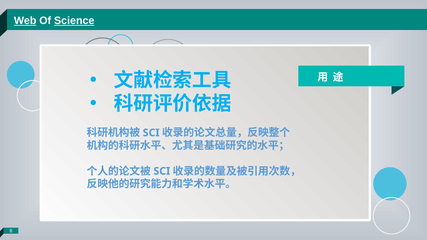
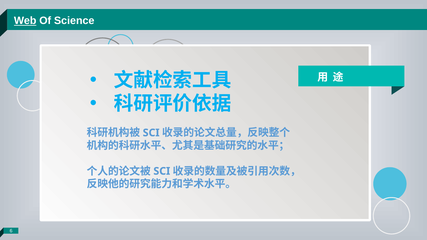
Science underline: present -> none
